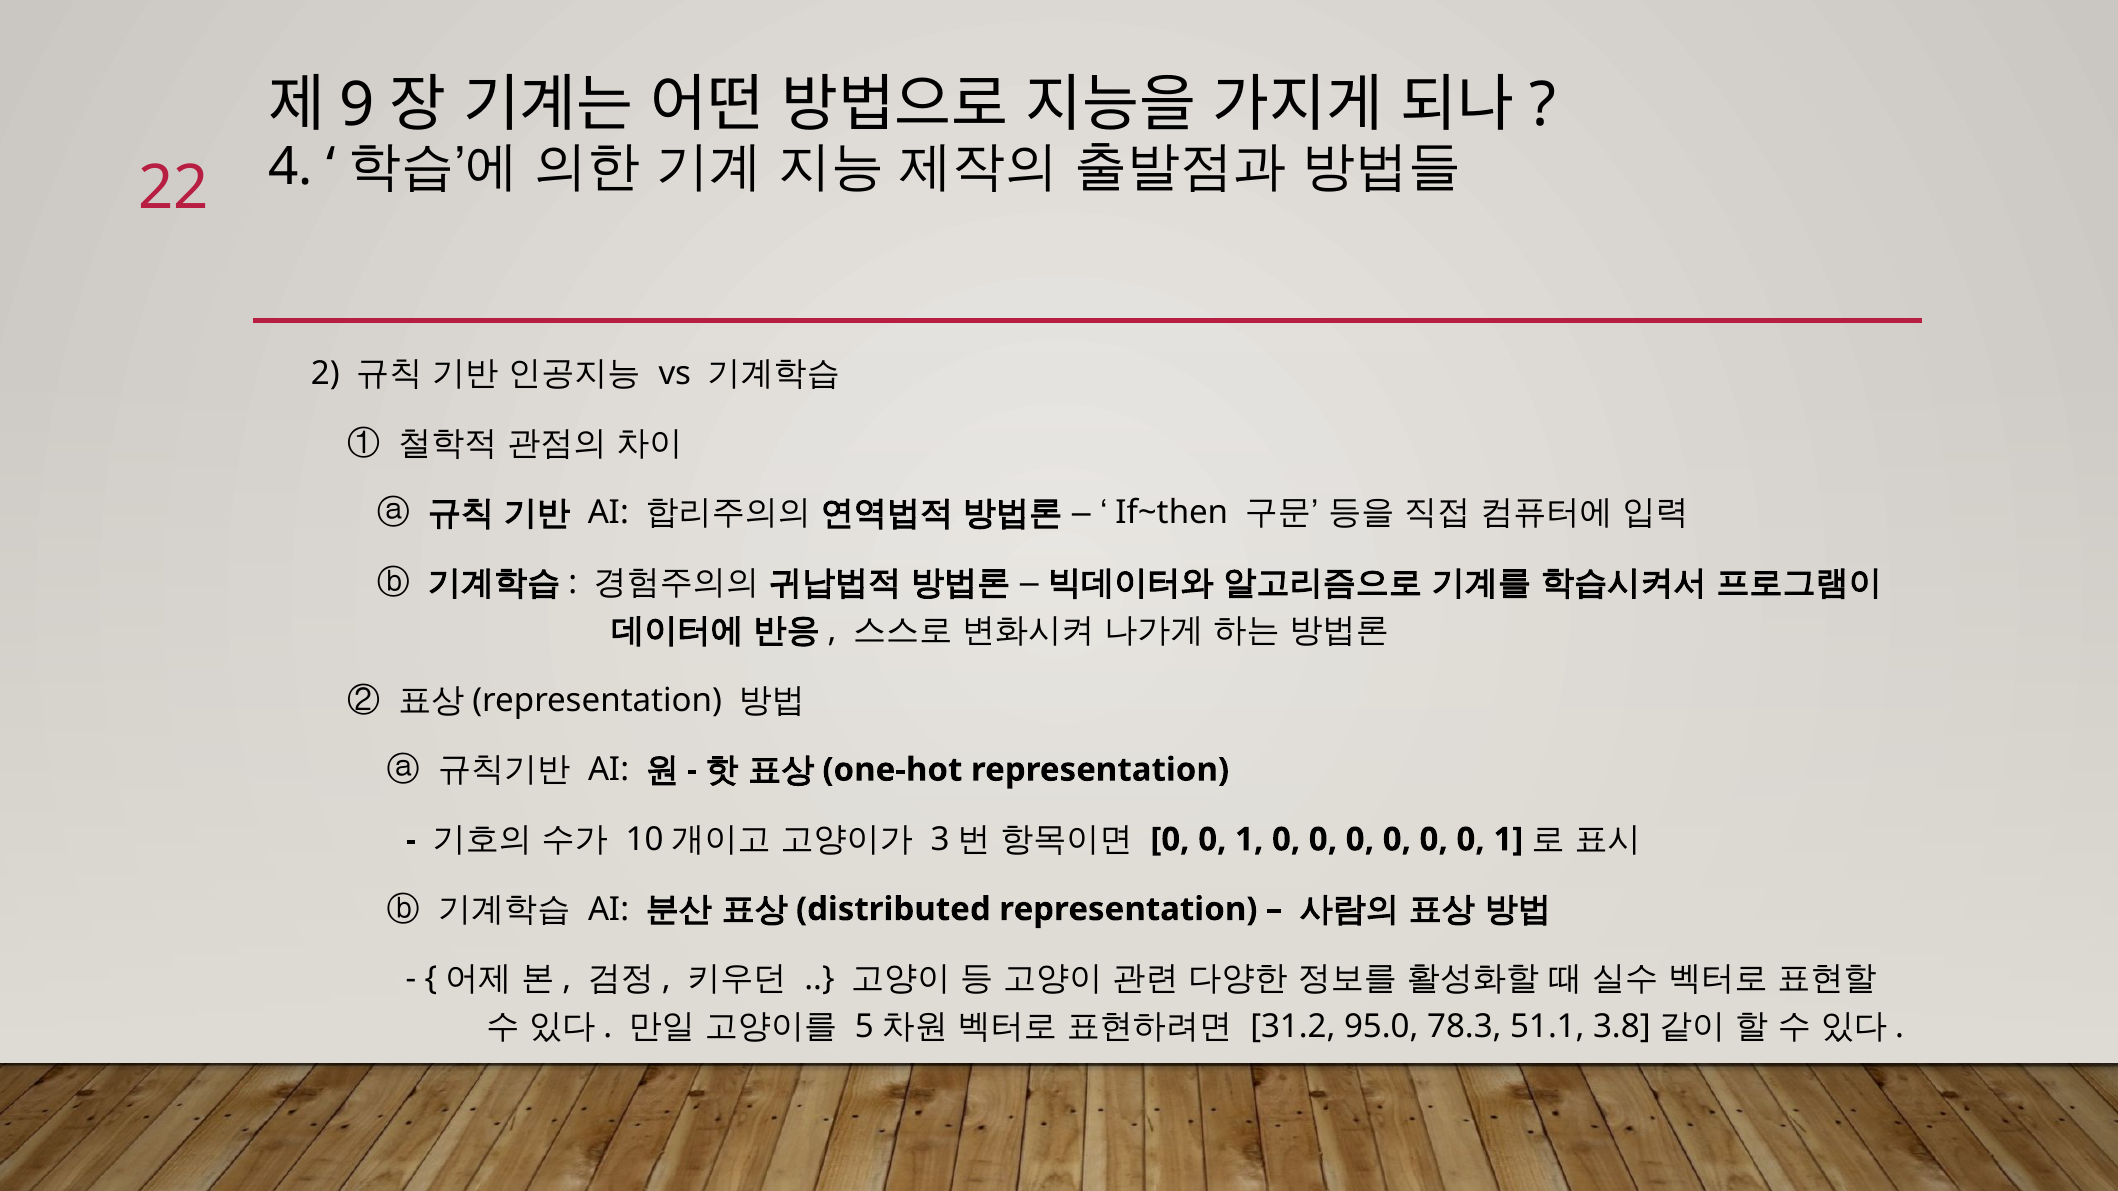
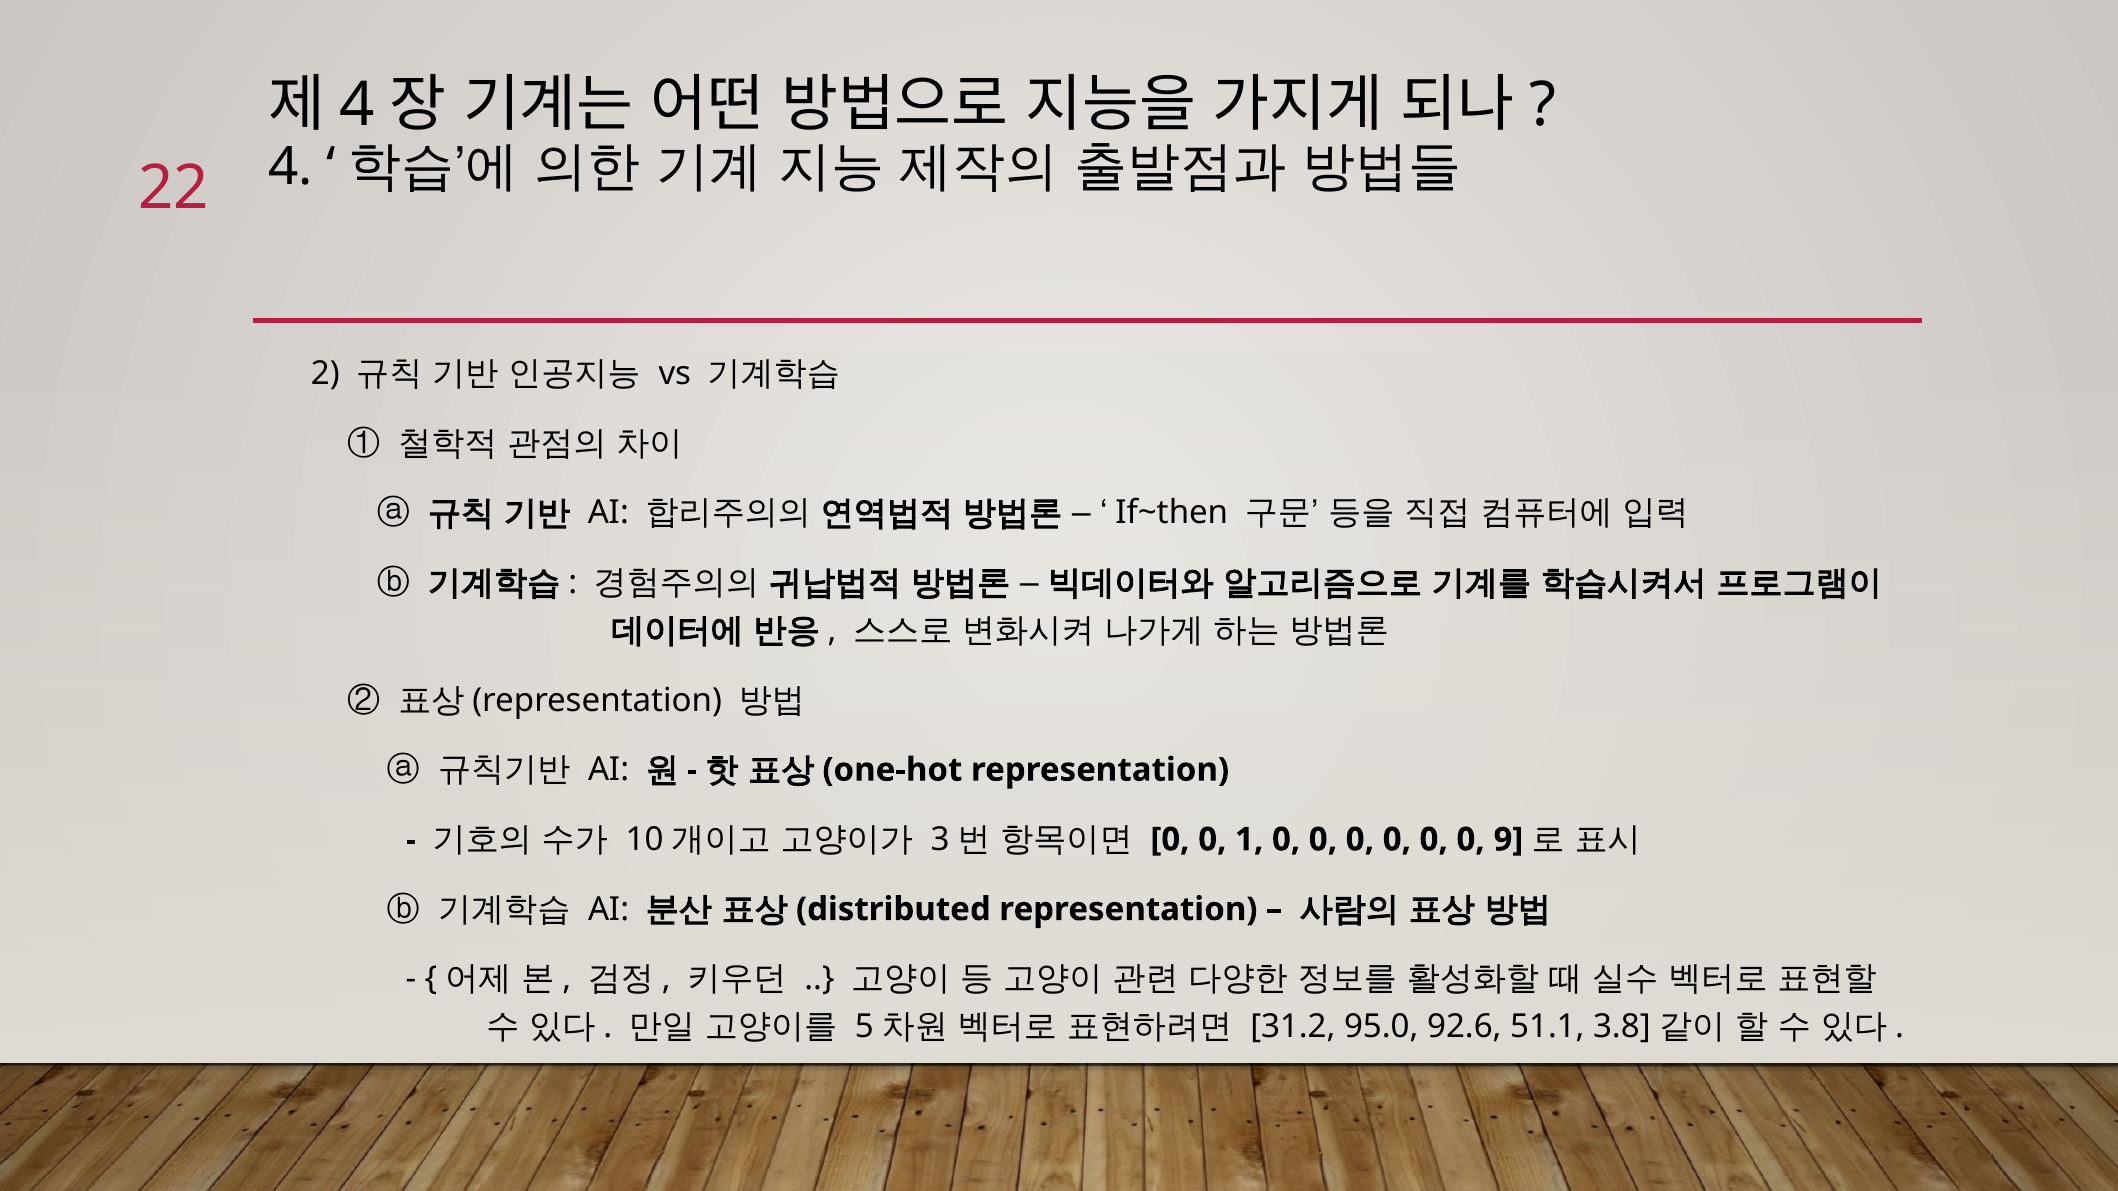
9 at (357, 105): 9 -> 4
0 0 0 1: 1 -> 9
78.3: 78.3 -> 92.6
